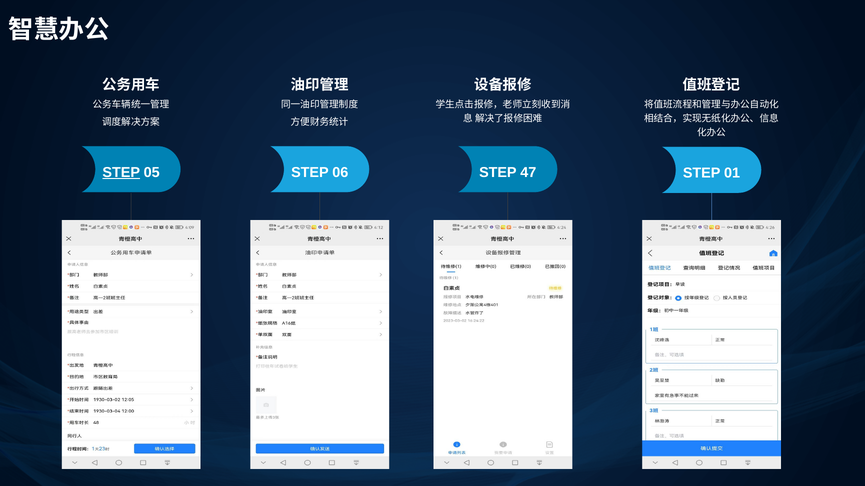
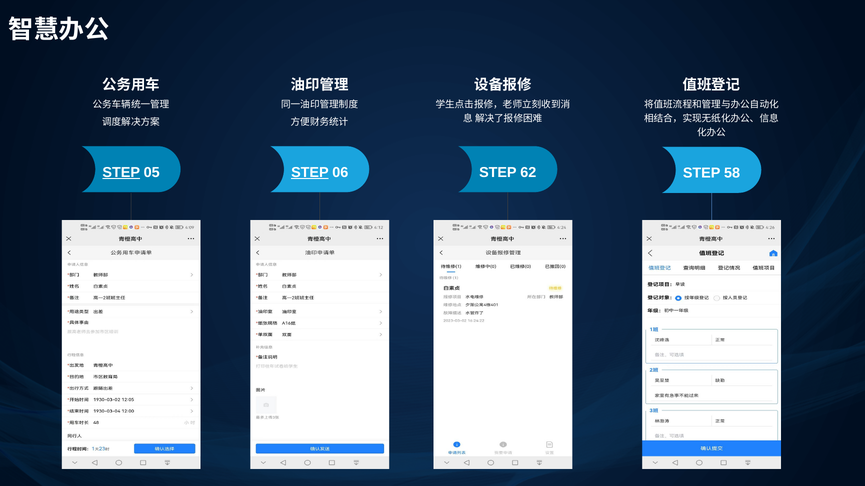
STEP at (310, 173) underline: none -> present
47: 47 -> 62
01: 01 -> 58
